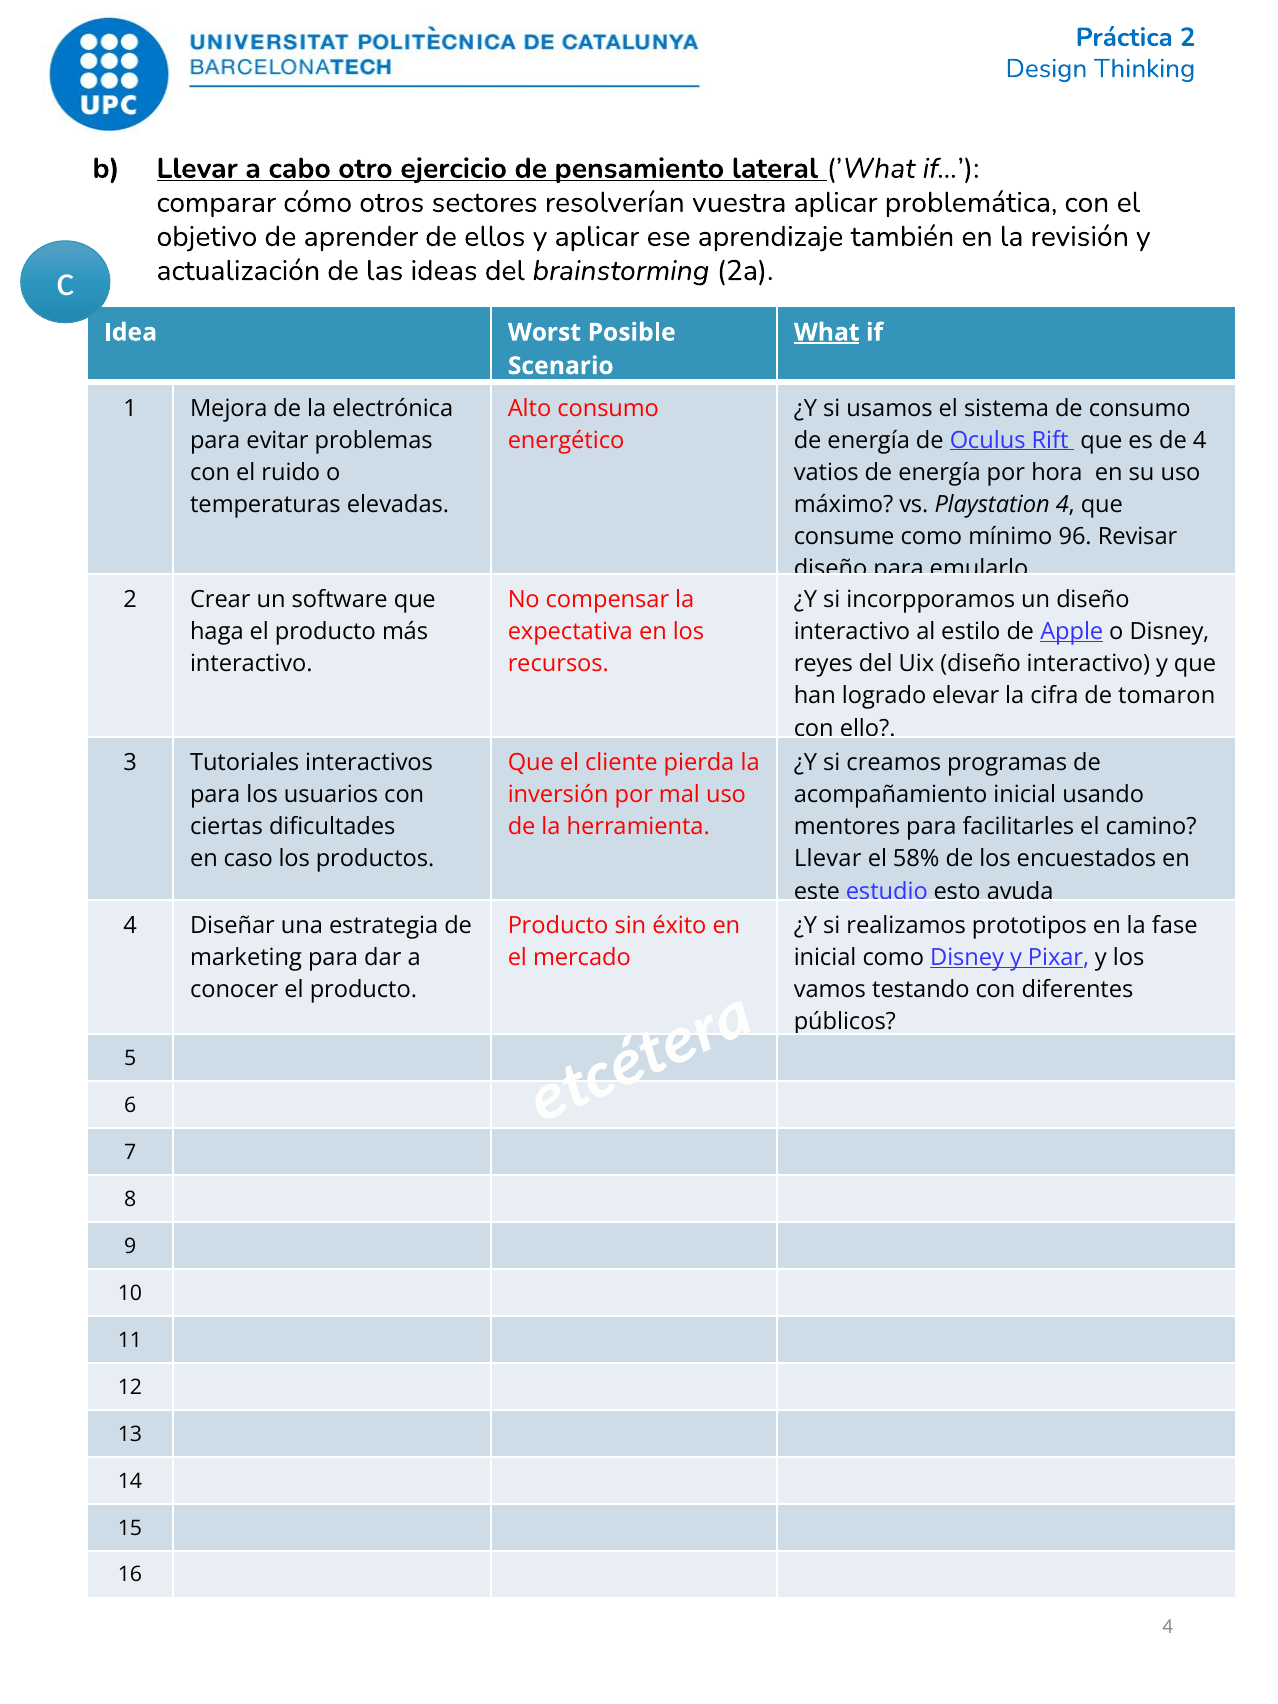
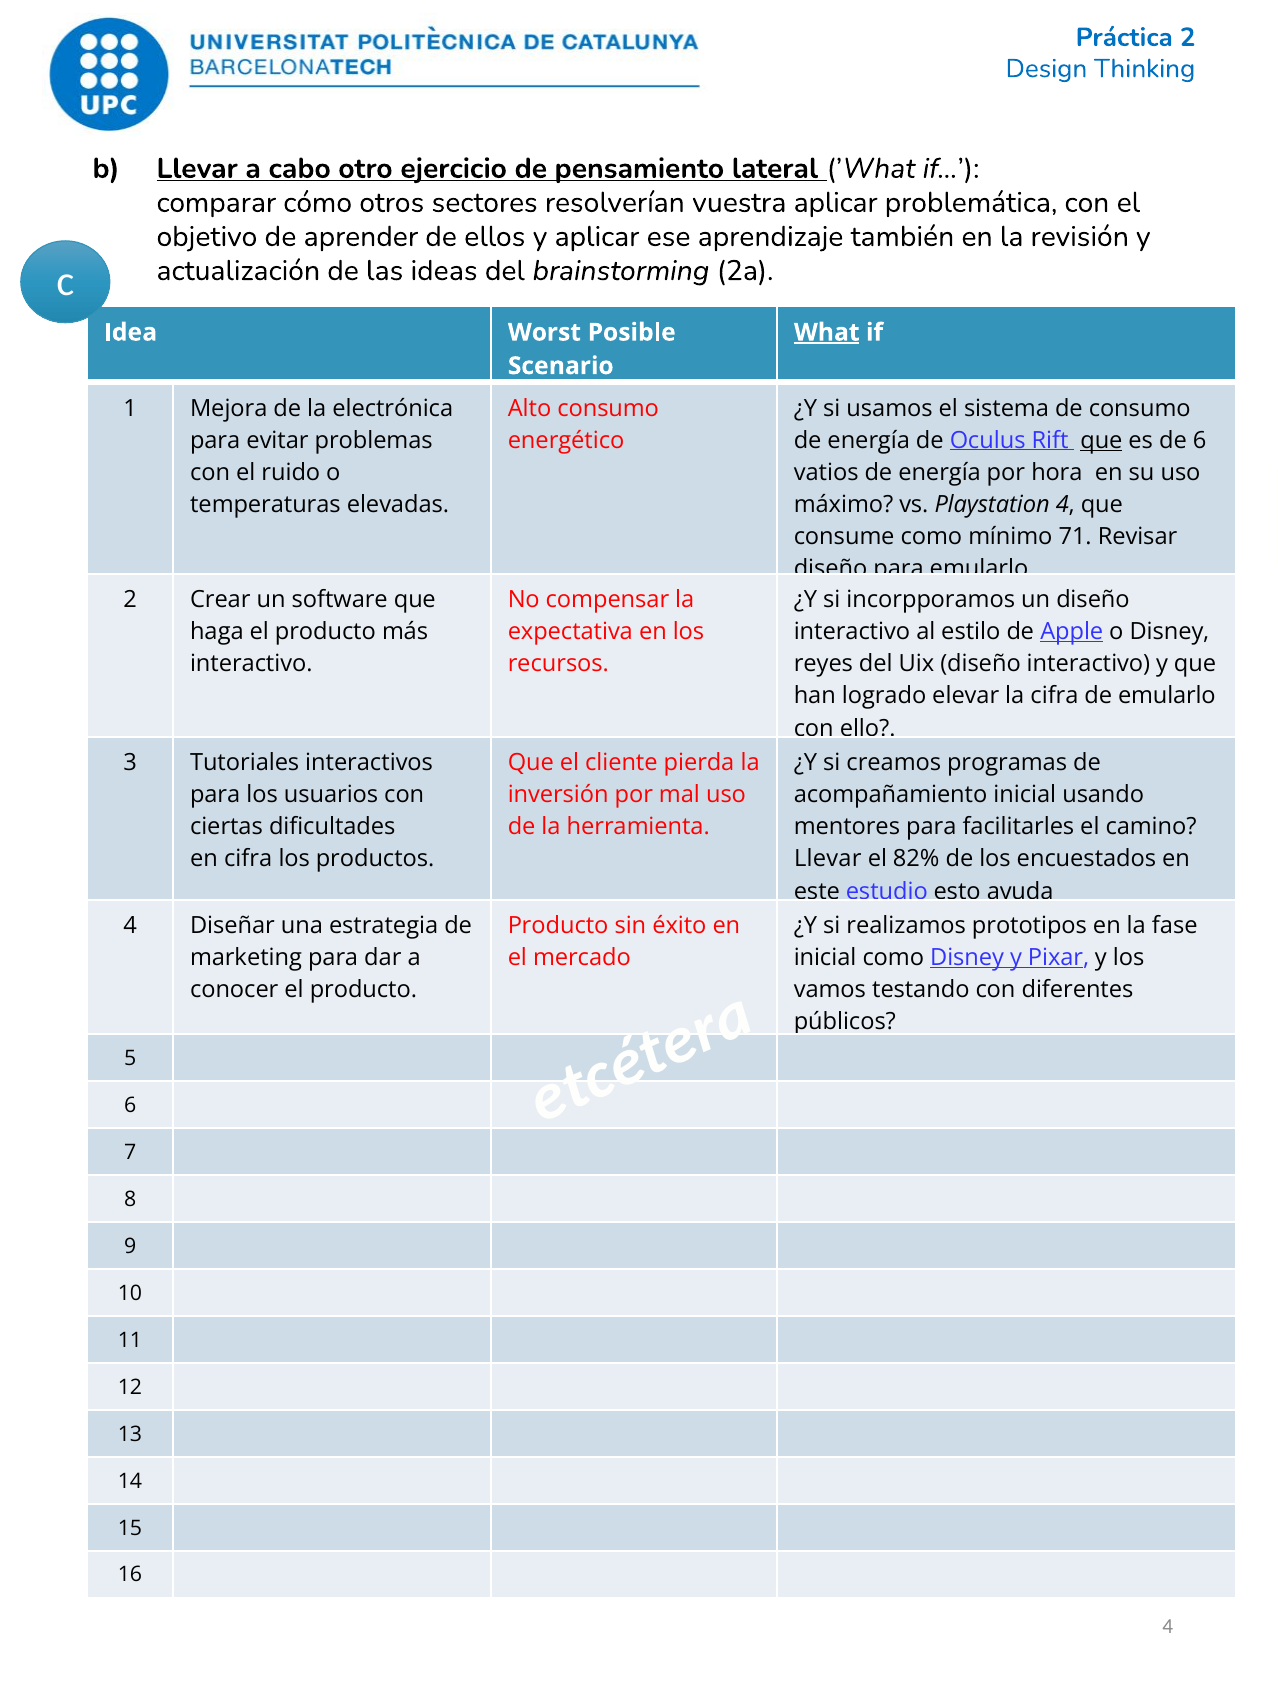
que at (1101, 440) underline: none -> present
de 4: 4 -> 6
96: 96 -> 71
de tomaron: tomaron -> emularlo
en caso: caso -> cifra
58%: 58% -> 82%
